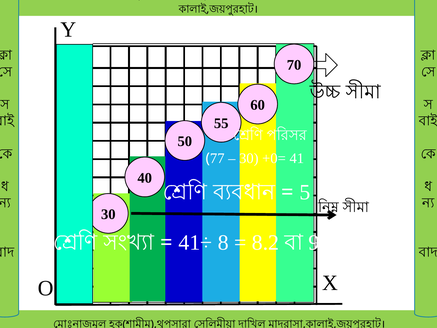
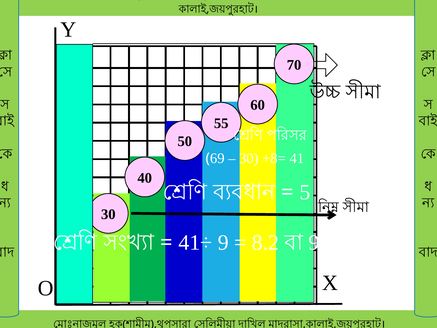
77: 77 -> 69
+0=: +0= -> +8=
41÷ 8: 8 -> 9
